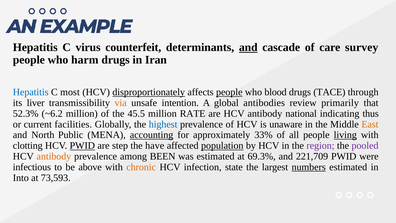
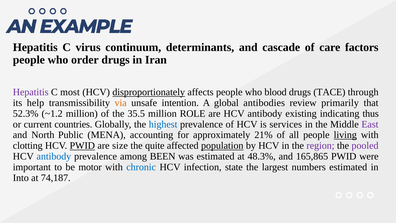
counterfeit: counterfeit -> continuum
and at (248, 47) underline: present -> none
survey: survey -> factors
harm: harm -> order
Hepatitis at (31, 92) colour: blue -> purple
people at (229, 92) underline: present -> none
liver: liver -> help
~6.2: ~6.2 -> ~1.2
45.5: 45.5 -> 35.5
RATE: RATE -> ROLE
national: national -> existing
facilities: facilities -> countries
unaware: unaware -> services
East colour: orange -> purple
accounting underline: present -> none
33%: 33% -> 21%
step: step -> size
have: have -> quite
antibody at (54, 156) colour: orange -> blue
69.3%: 69.3% -> 48.3%
221,709: 221,709 -> 165,865
infectious: infectious -> important
above: above -> motor
chronic colour: orange -> blue
numbers underline: present -> none
73,593: 73,593 -> 74,187
